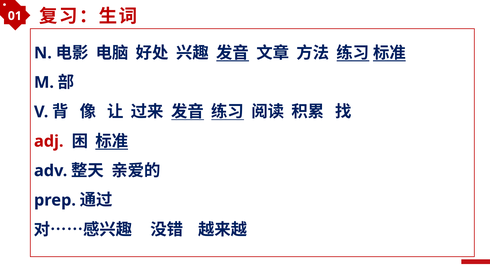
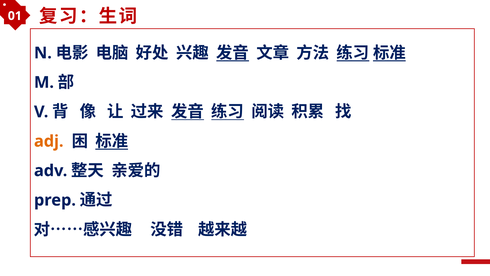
adj colour: red -> orange
